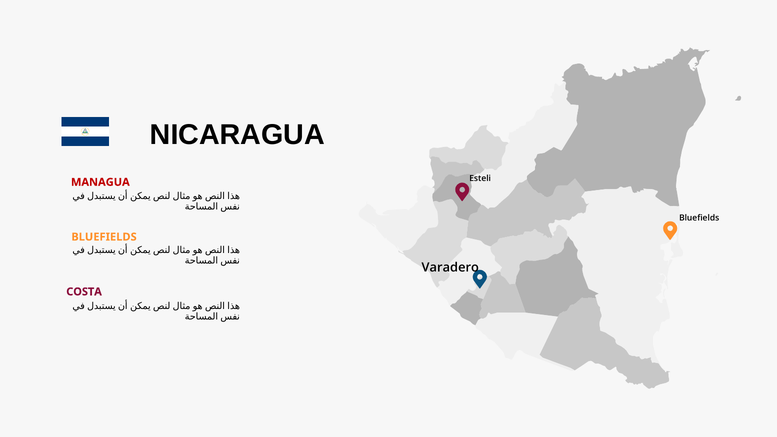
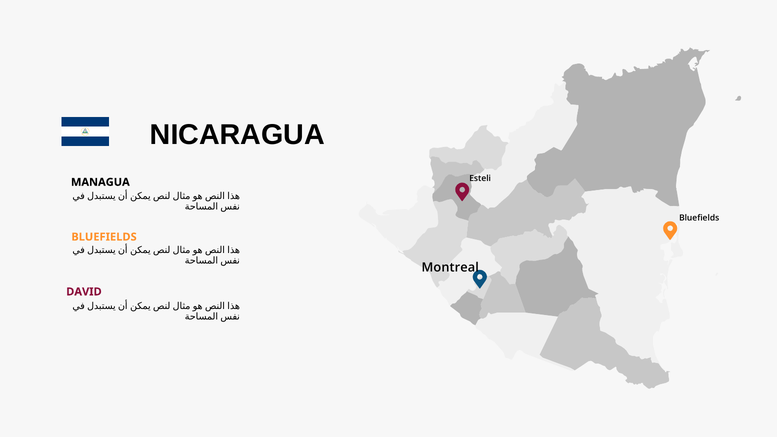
MANAGUA colour: red -> black
Varadero: Varadero -> Montreal
COSTA: COSTA -> DAVID
